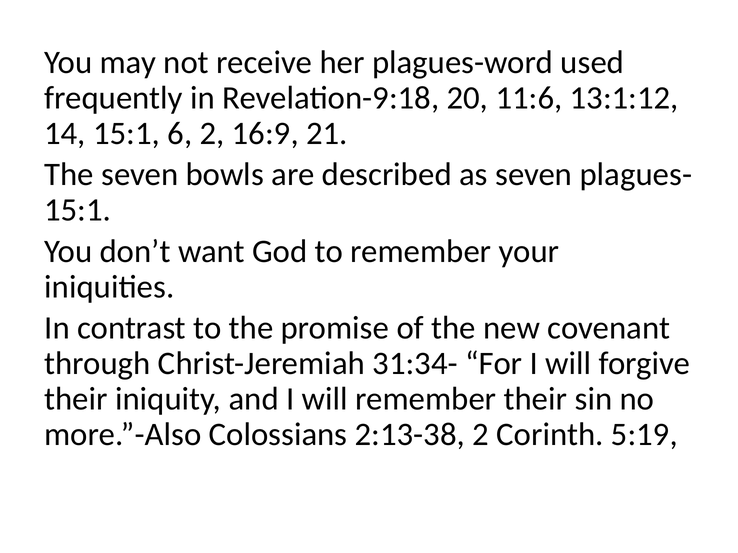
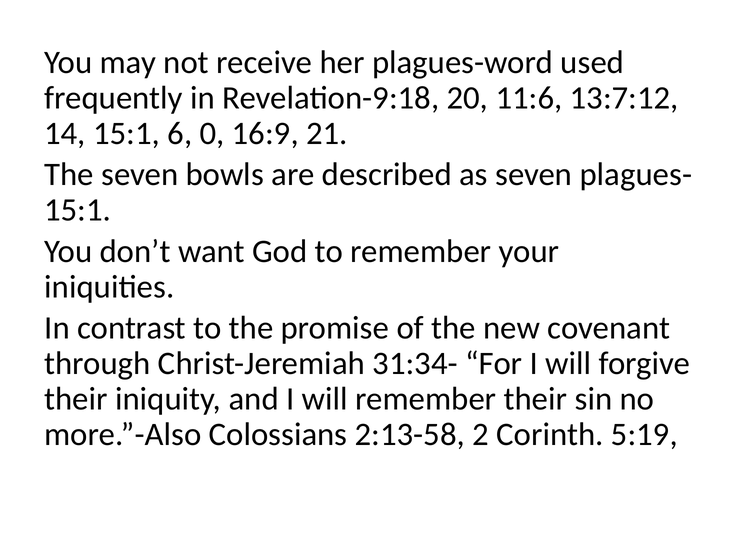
13:1:12: 13:1:12 -> 13:7:12
6 2: 2 -> 0
2:13-38: 2:13-38 -> 2:13-58
